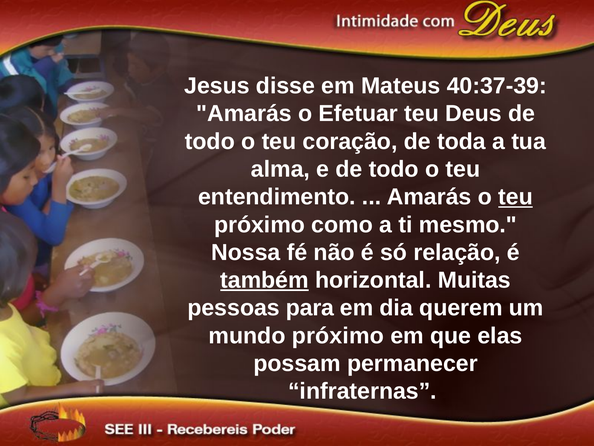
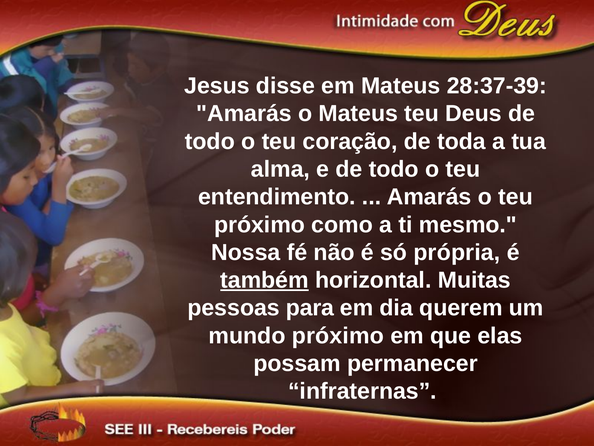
40:37-39: 40:37-39 -> 28:37-39
o Efetuar: Efetuar -> Mateus
teu at (515, 197) underline: present -> none
relação: relação -> própria
